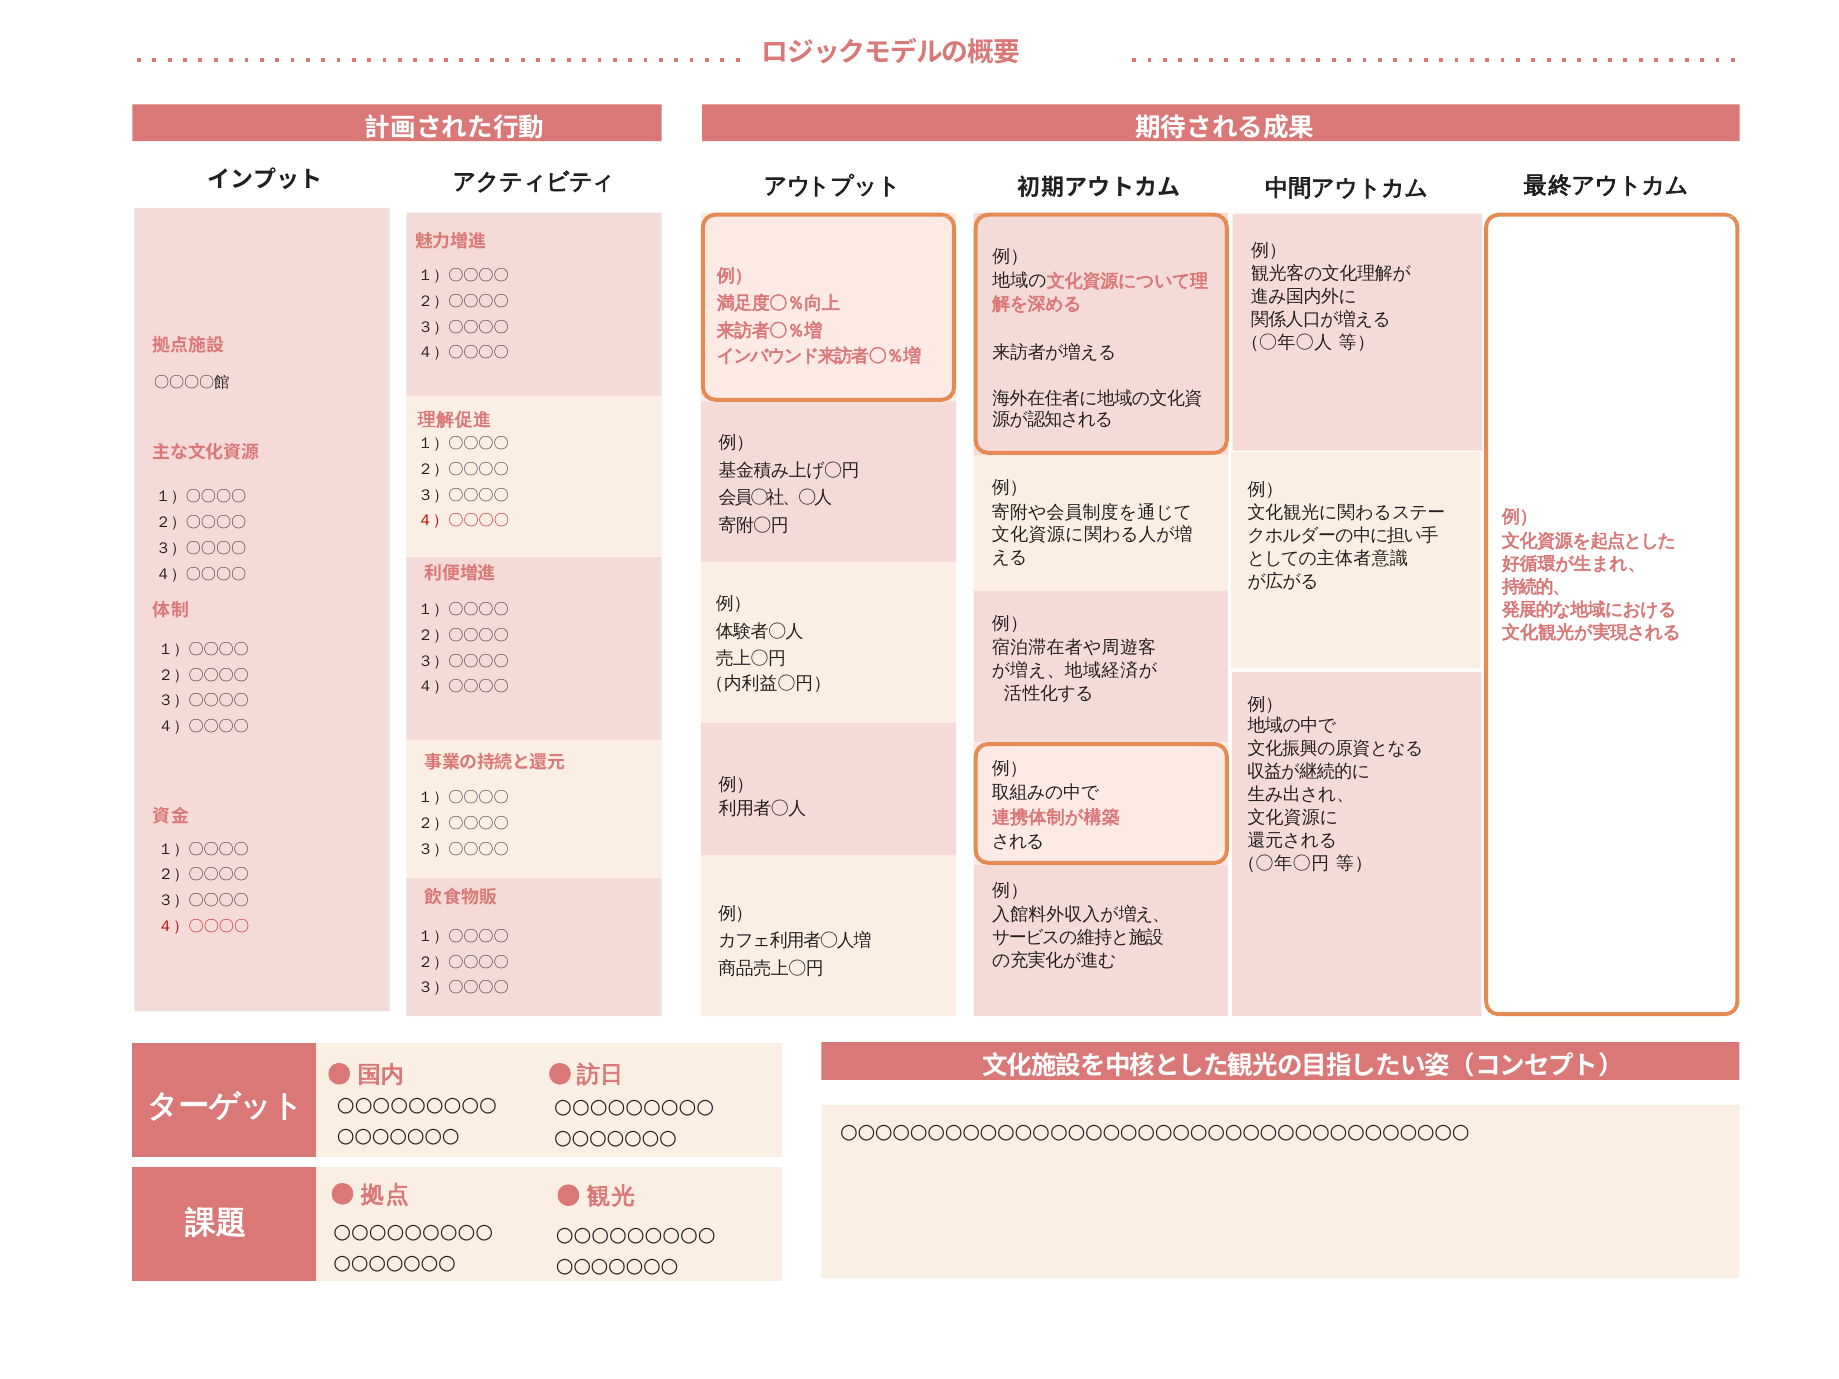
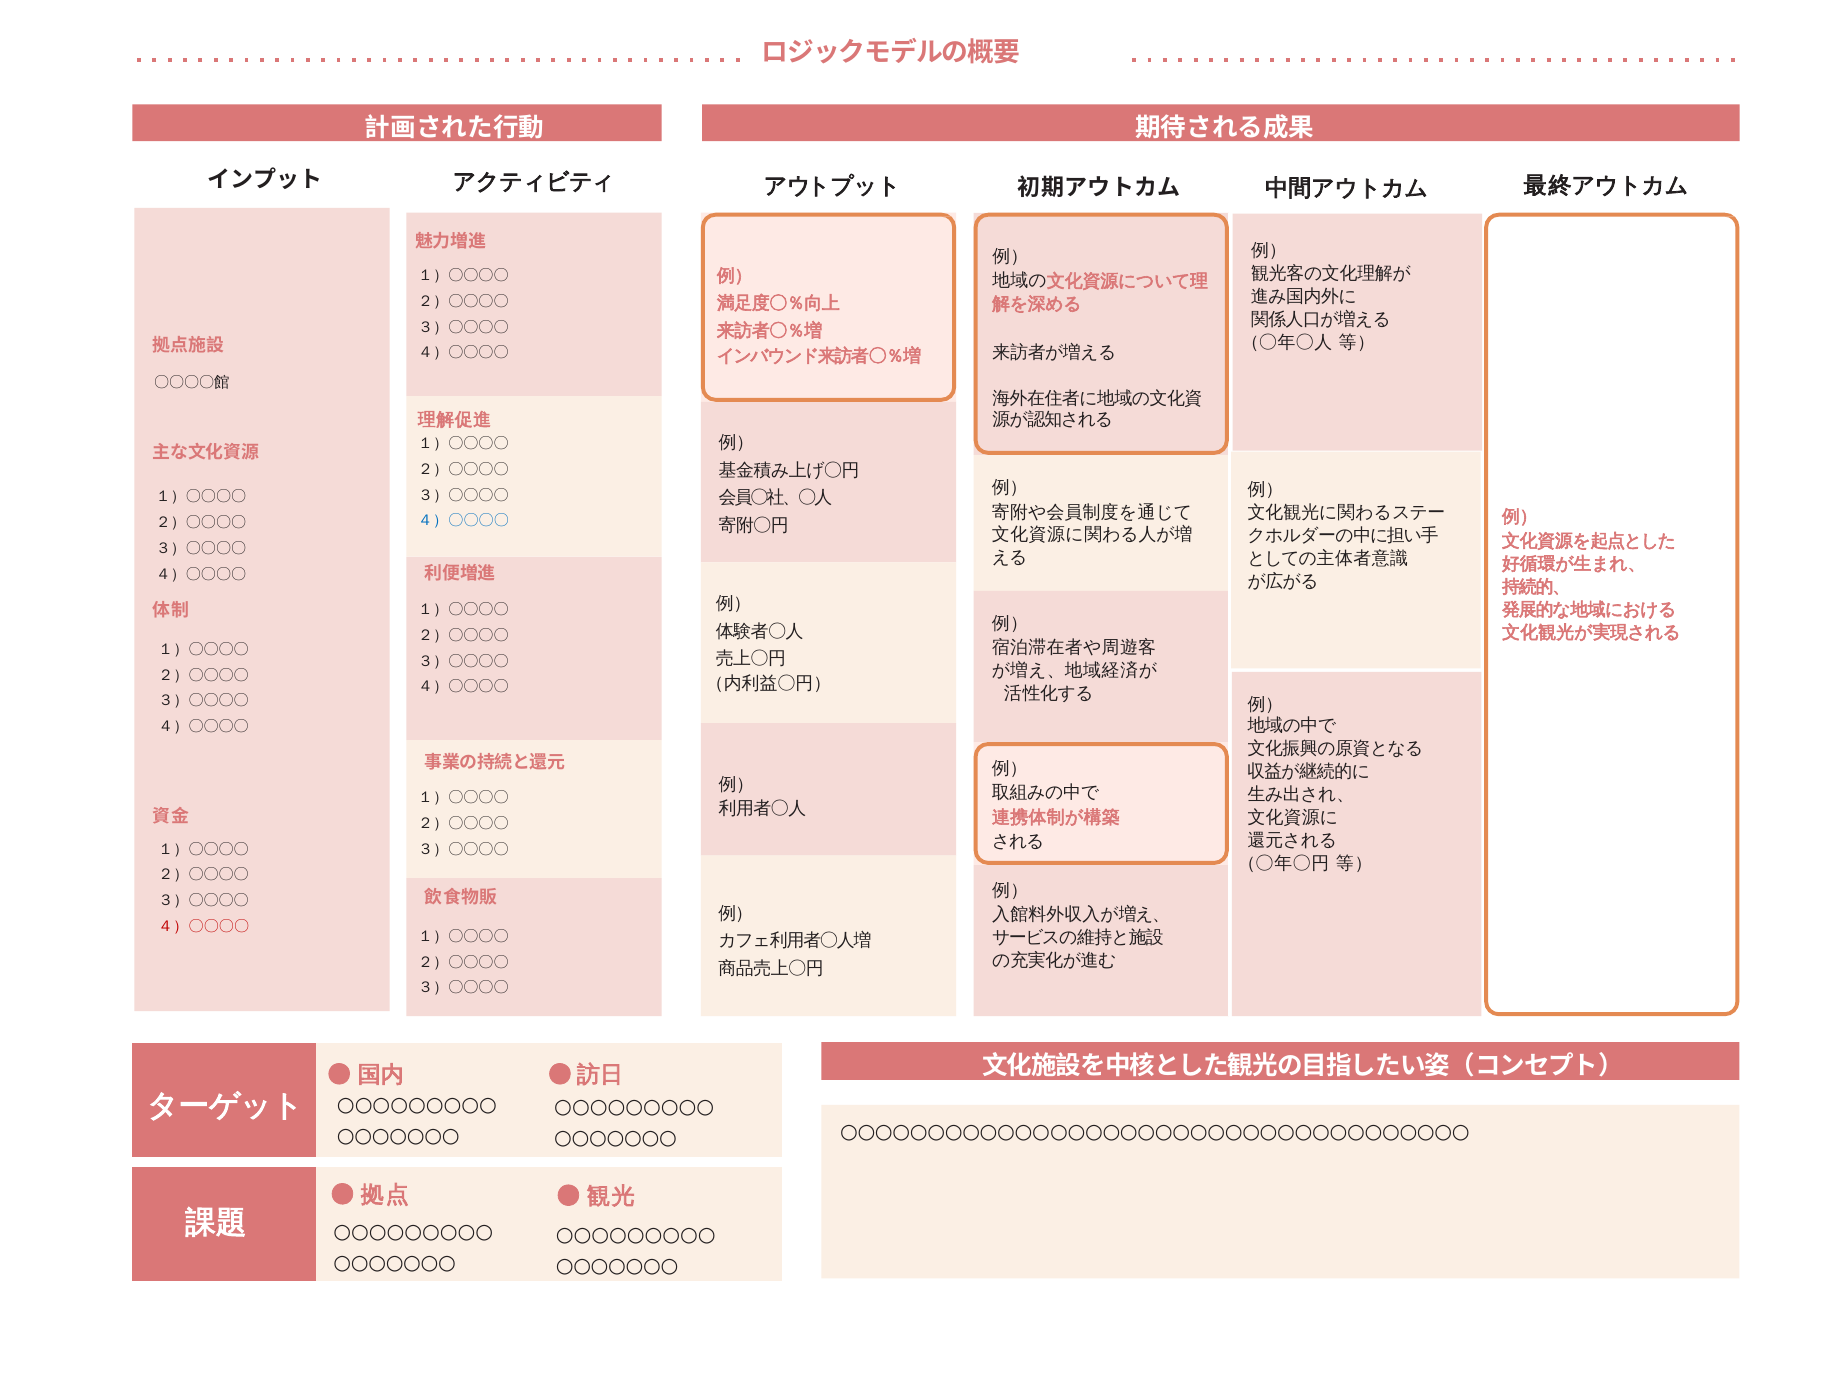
４）〇〇〇〇 at (463, 521) colour: red -> blue
